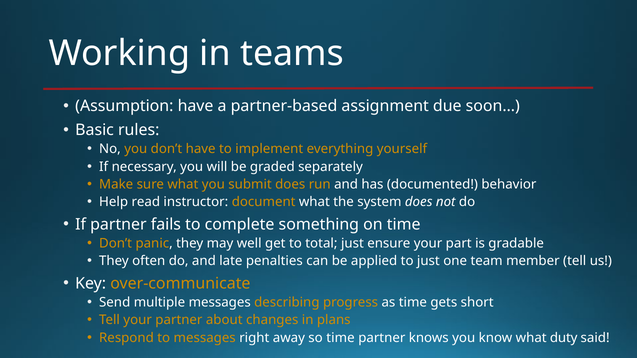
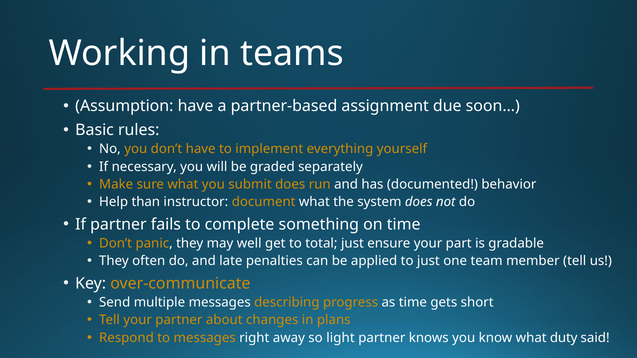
read: read -> than
so time: time -> light
